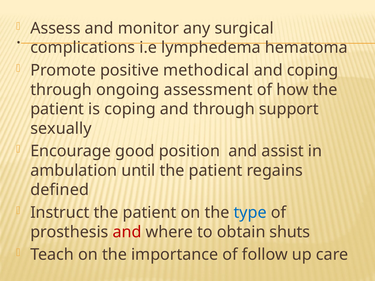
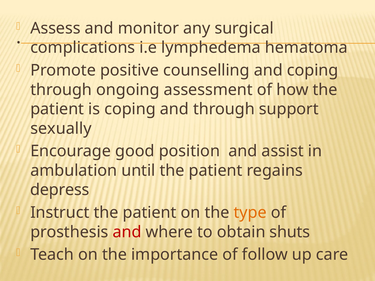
methodical: methodical -> counselling
defined: defined -> depress
type colour: blue -> orange
